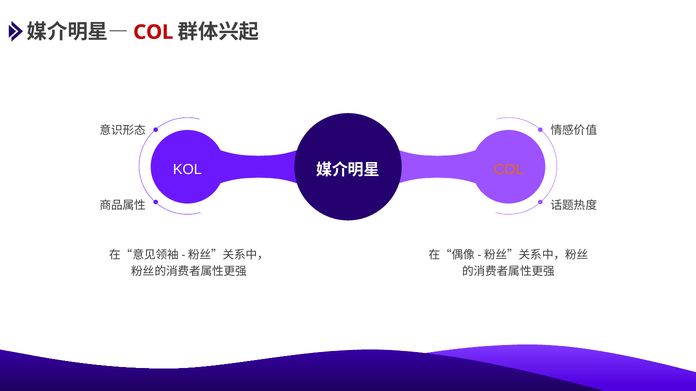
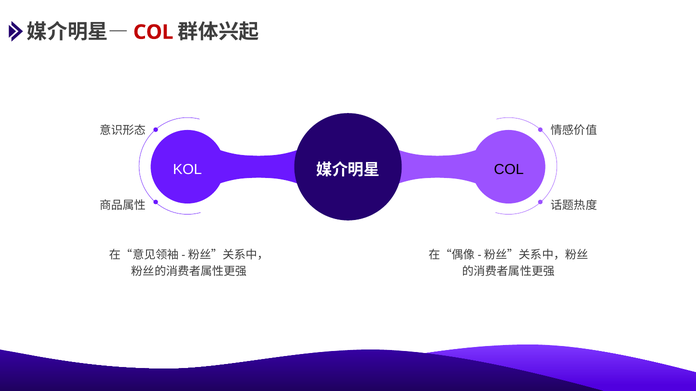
COL at (509, 170) colour: orange -> black
